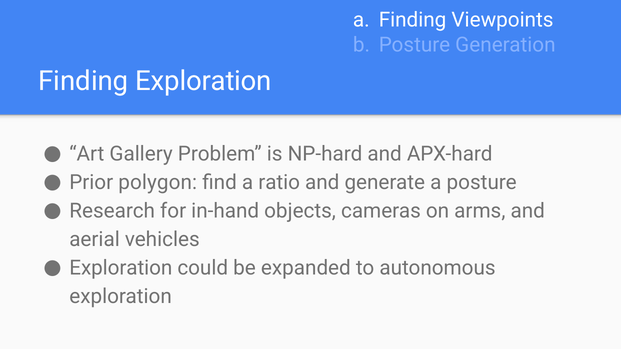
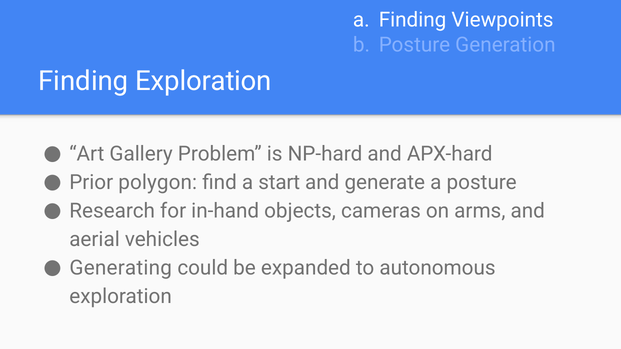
ratio: ratio -> start
Exploration at (121, 268): Exploration -> Generating
